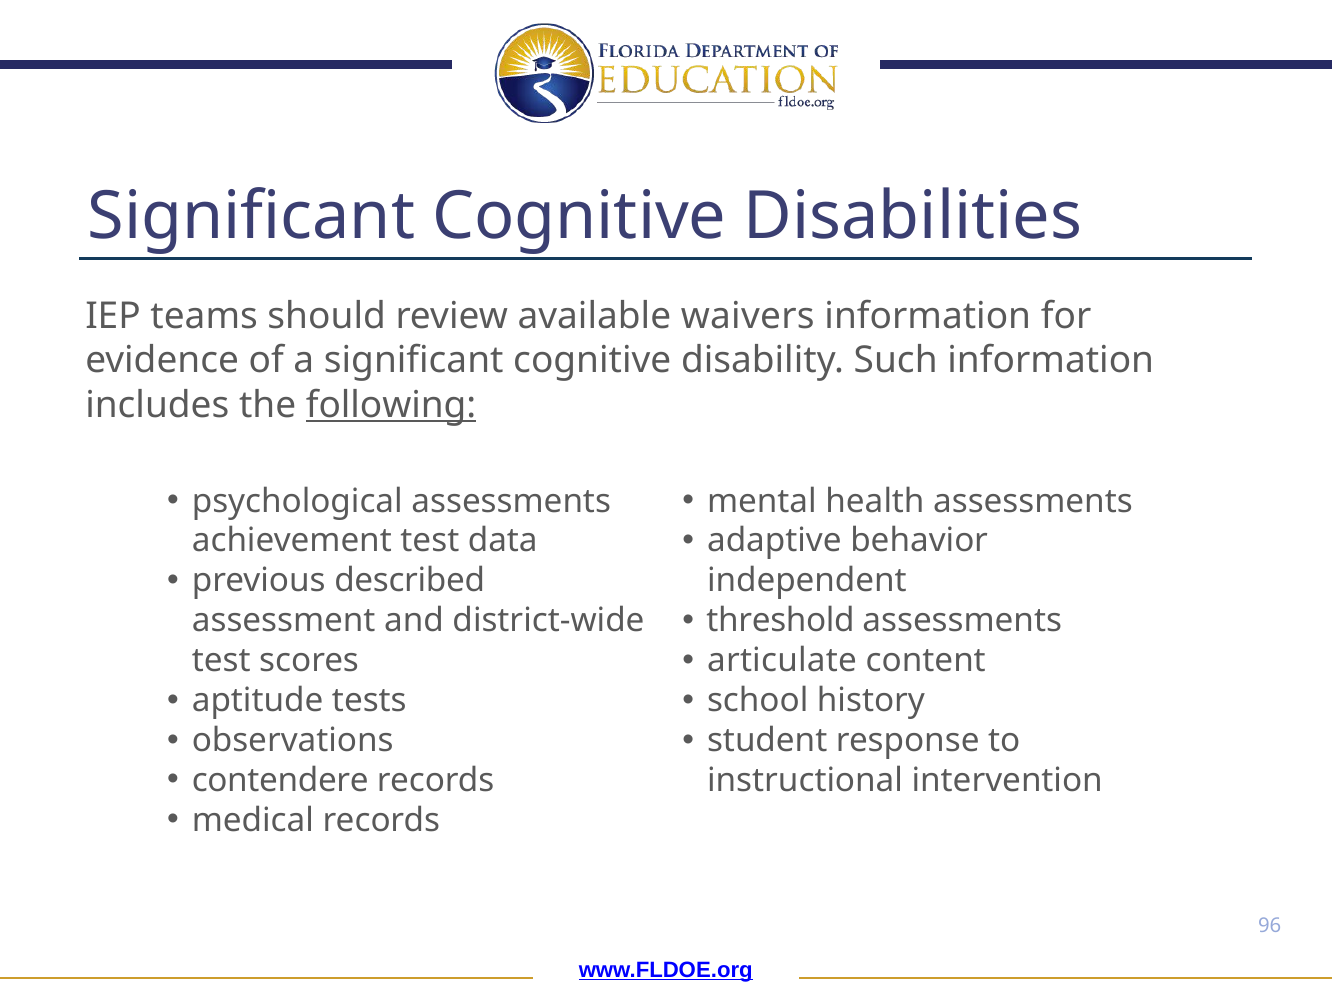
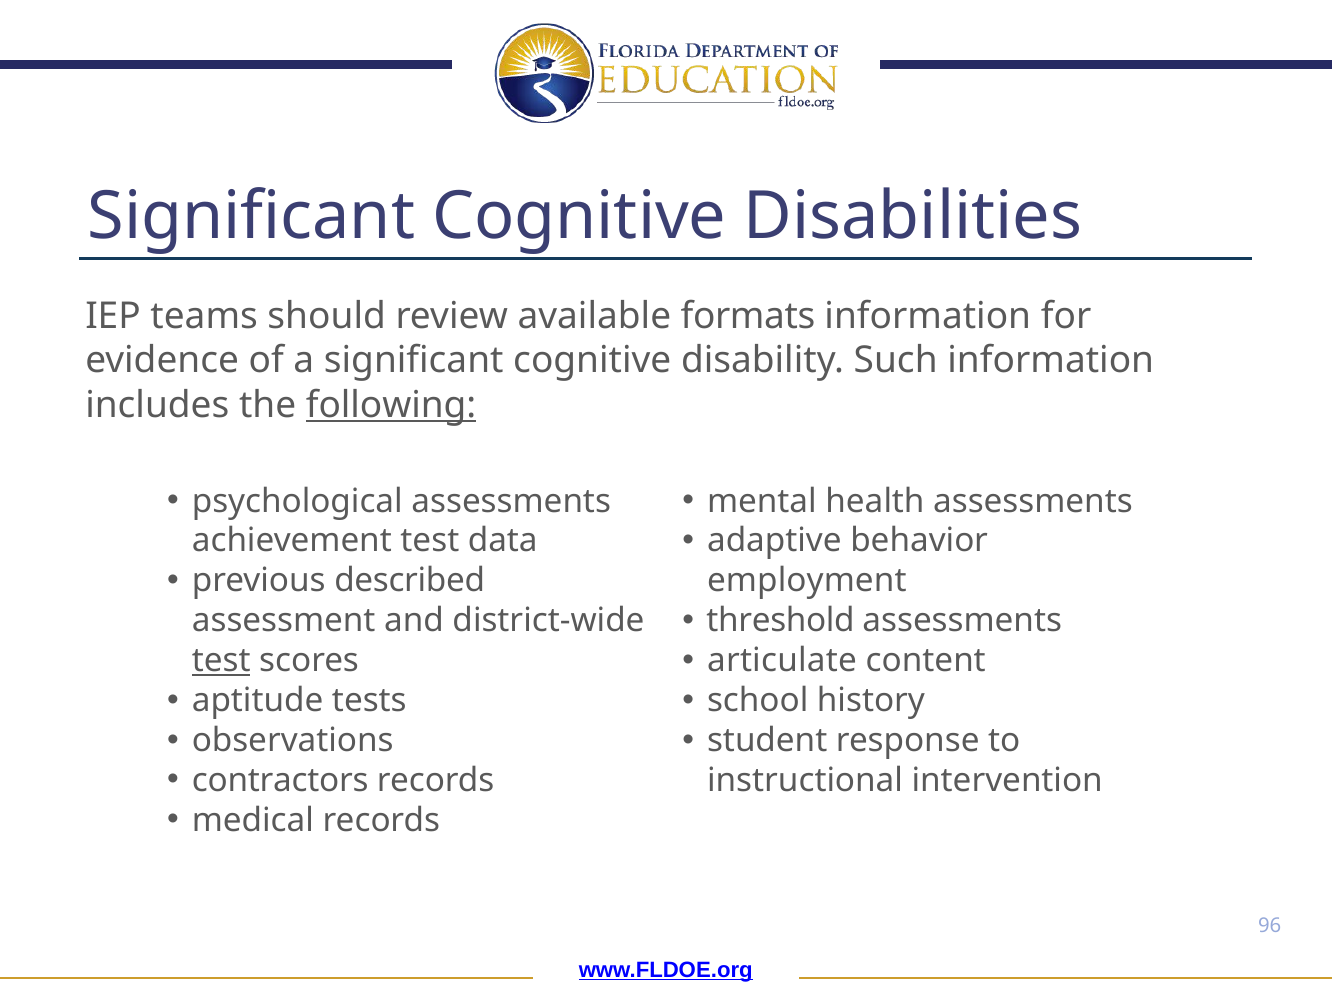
waivers: waivers -> formats
independent: independent -> employment
test at (221, 661) underline: none -> present
contendere: contendere -> contractors
